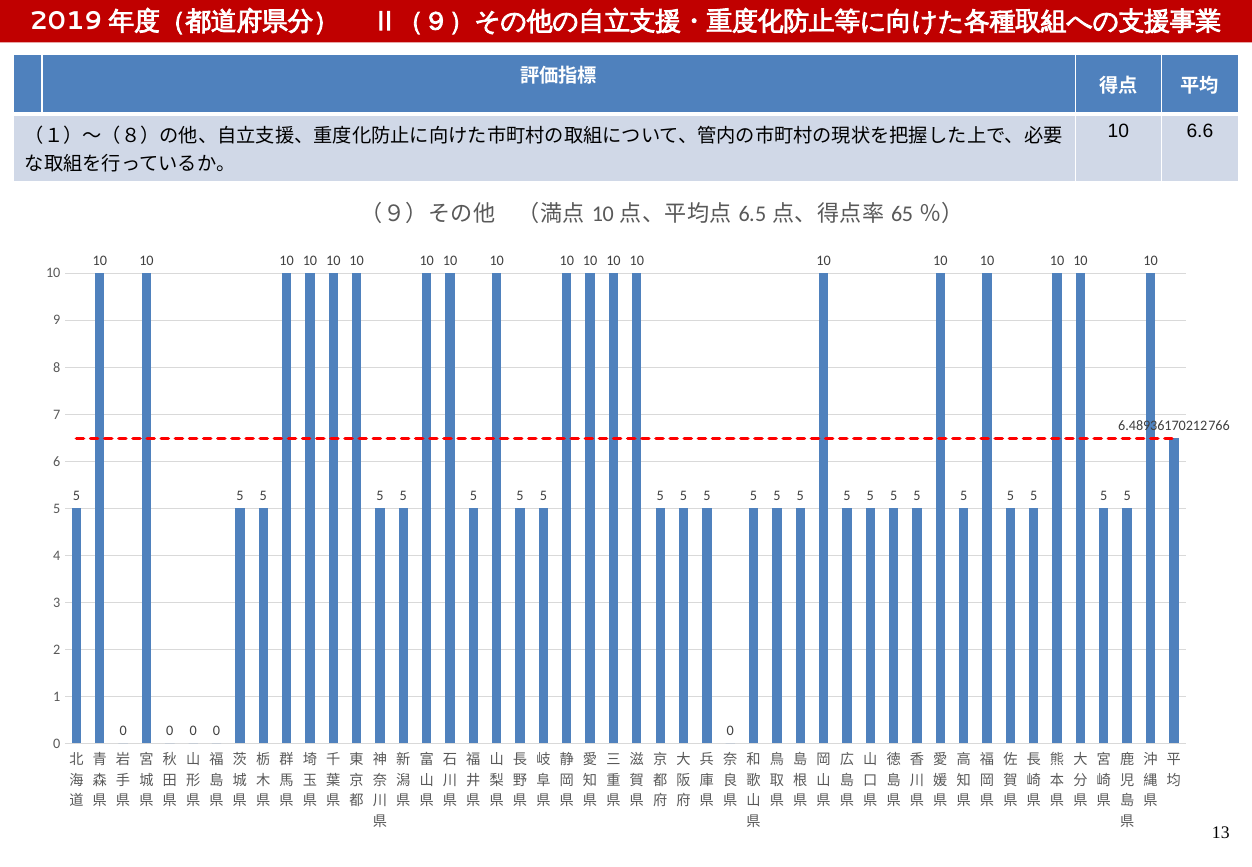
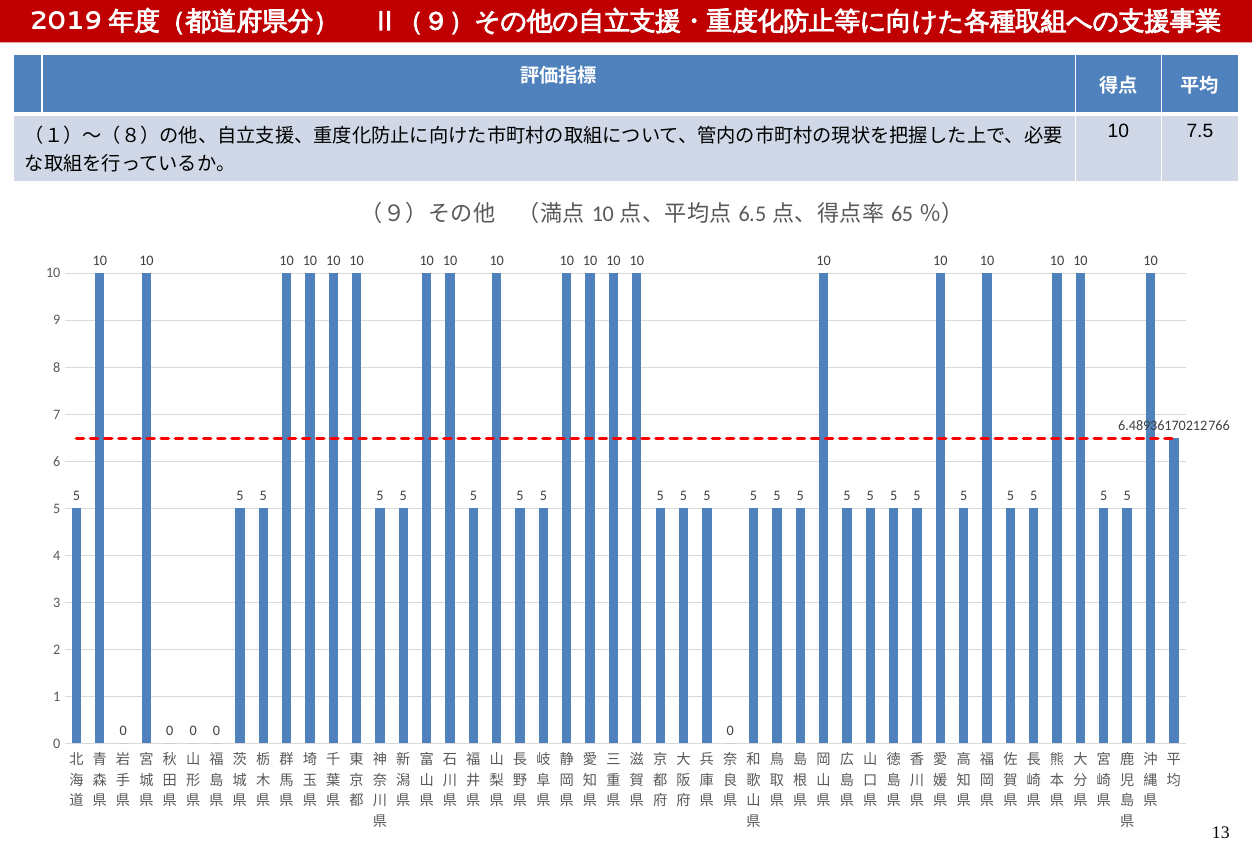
6.6: 6.6 -> 7.5
